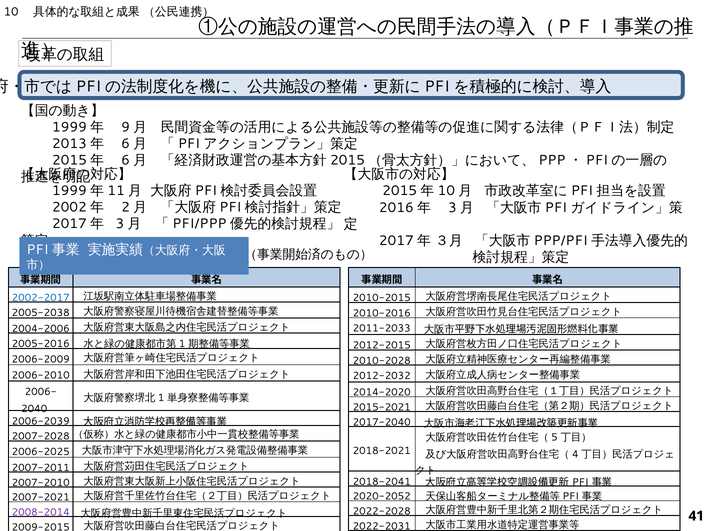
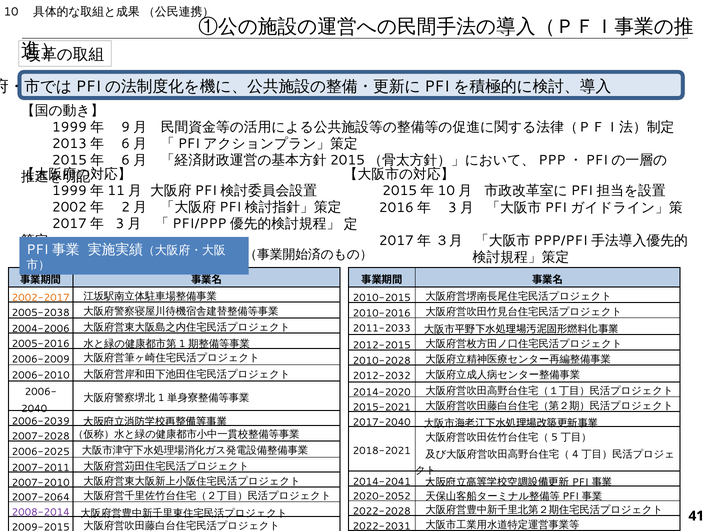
2002-2017 colour: blue -> orange
2018-2041: 2018-2041 -> 2014-2041
2007-2021: 2007-2021 -> 2007-2064
